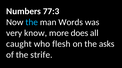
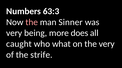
77:3: 77:3 -> 63:3
the at (32, 22) colour: light blue -> pink
Words: Words -> Sinner
know: know -> being
flesh: flesh -> what
the asks: asks -> very
